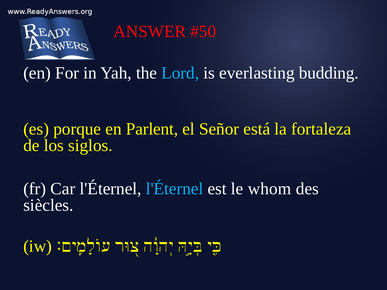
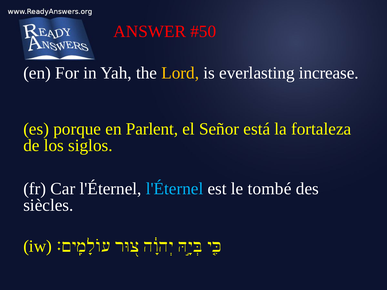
Lord colour: light blue -> yellow
budding: budding -> increase
whom: whom -> tombé
